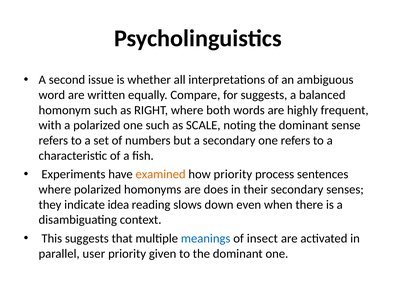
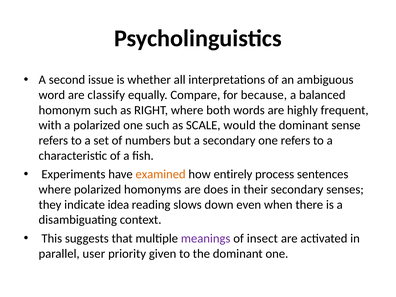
written: written -> classify
for suggests: suggests -> because
noting: noting -> would
how priority: priority -> entirely
meanings colour: blue -> purple
